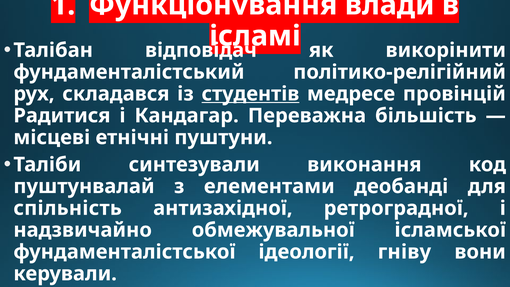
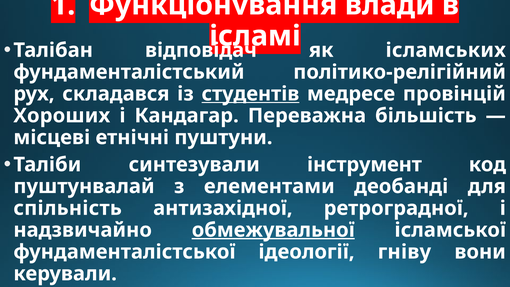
викорінити: викорінити -> ісламських
Радитися: Радитися -> Хороших
виконання: виконання -> інструмент
обмежувальної underline: none -> present
